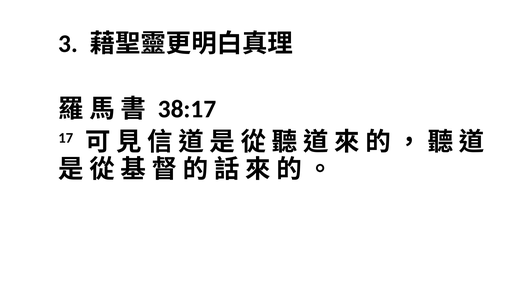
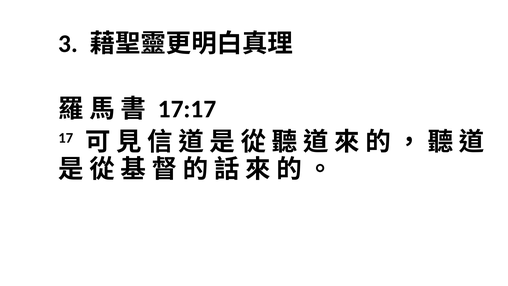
38:17: 38:17 -> 17:17
